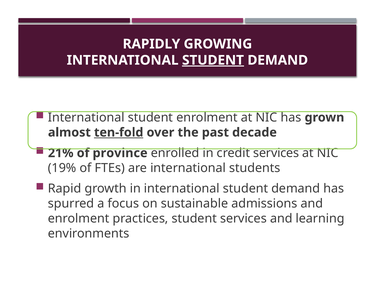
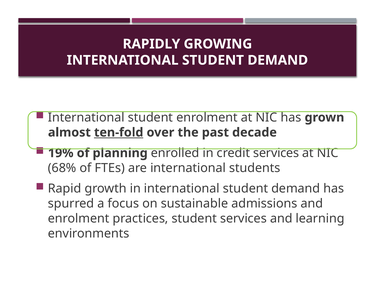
STUDENT at (213, 60) underline: present -> none
21%: 21% -> 19%
province: province -> planning
19%: 19% -> 68%
